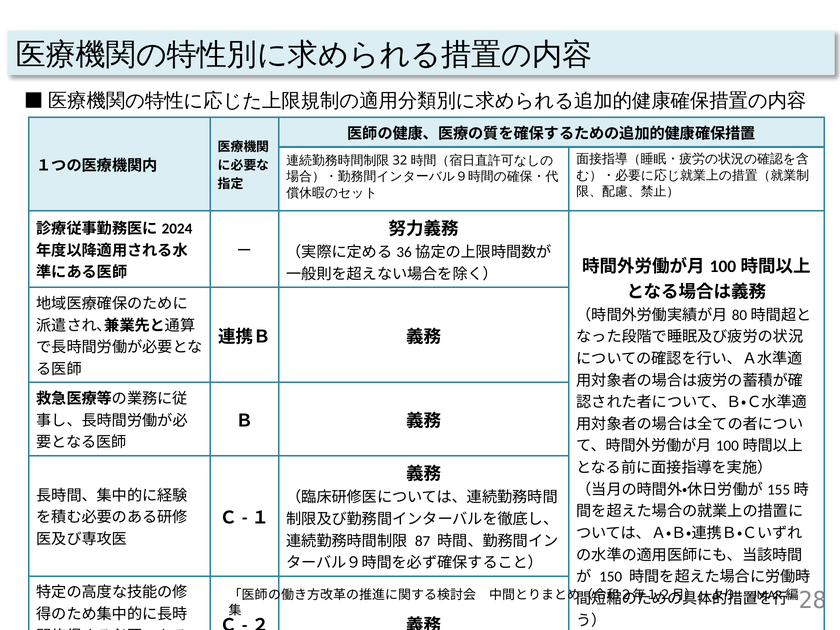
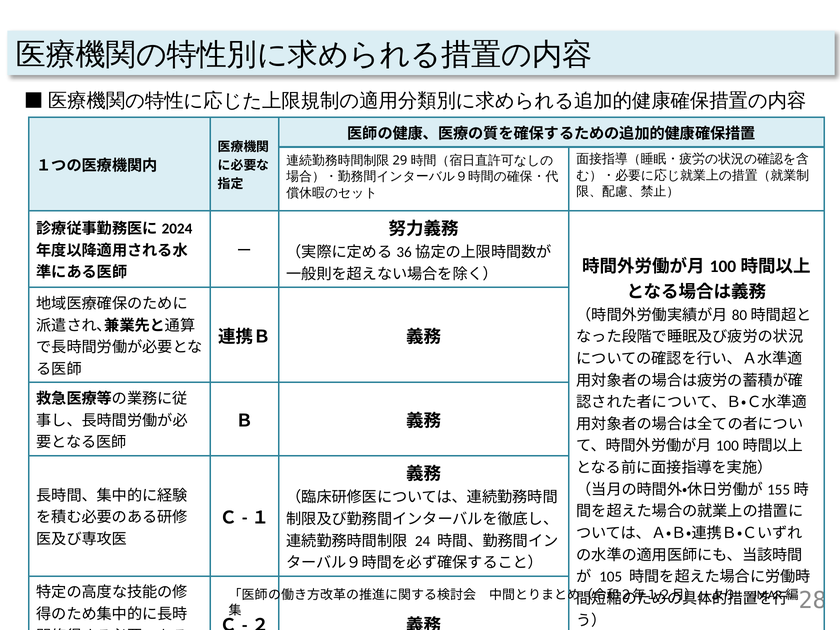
32: 32 -> 29
87: 87 -> 24
150: 150 -> 105
